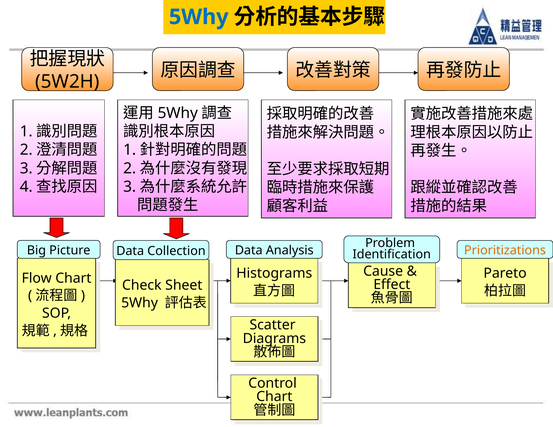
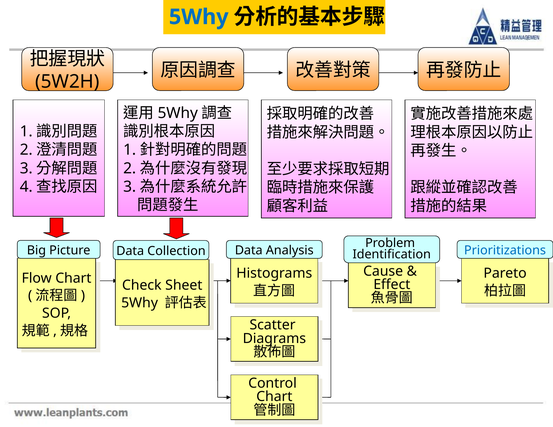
Prioritizations colour: orange -> blue
